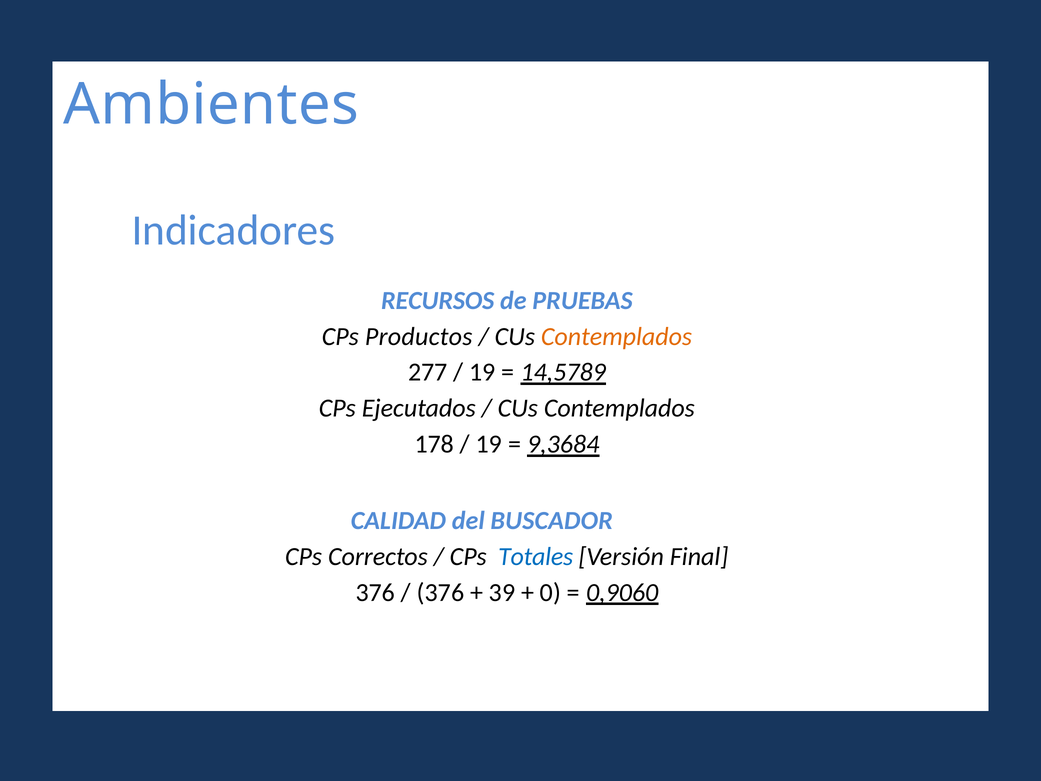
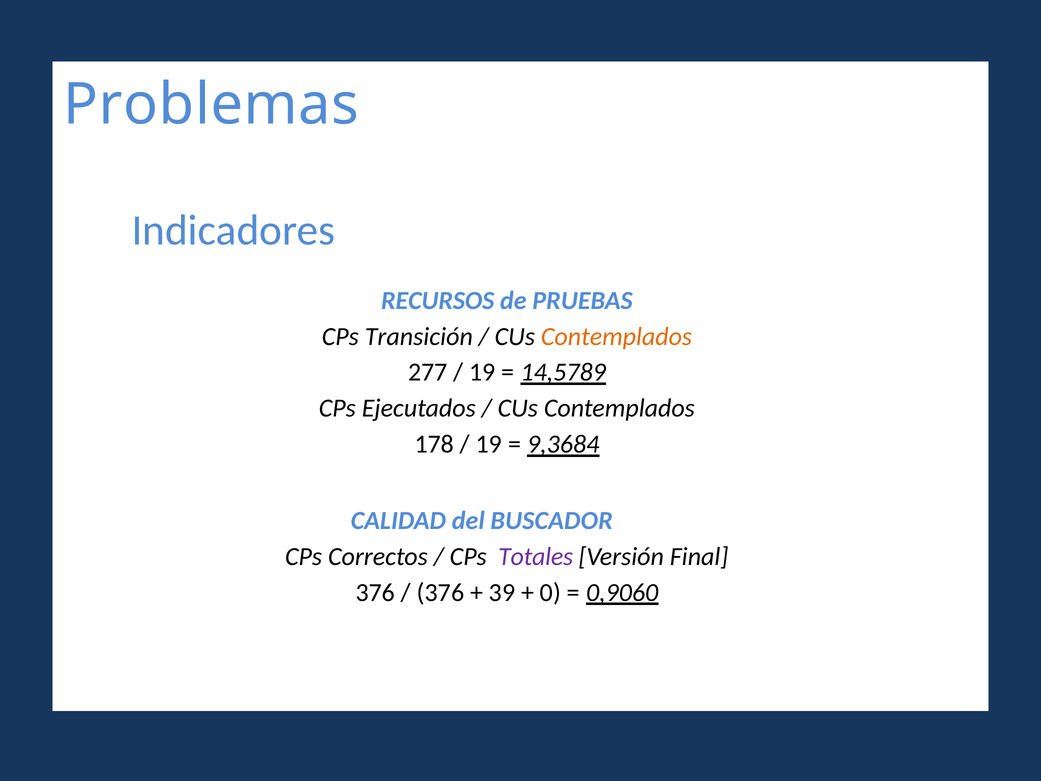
Ambientes: Ambientes -> Problemas
Productos: Productos -> Transición
Totales colour: blue -> purple
